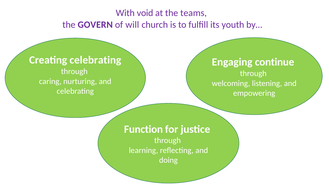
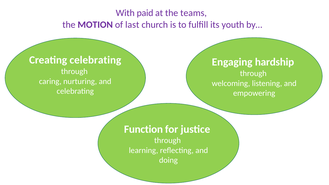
void: void -> paid
GOVERN: GOVERN -> MOTION
will: will -> last
continue: continue -> hardship
